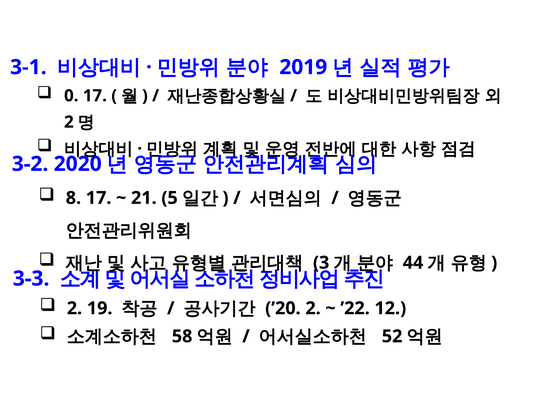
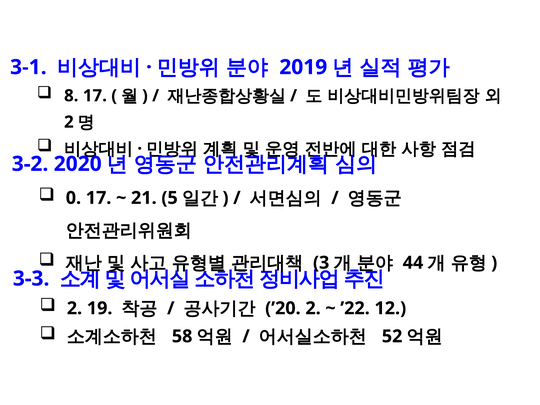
0: 0 -> 8
8: 8 -> 0
